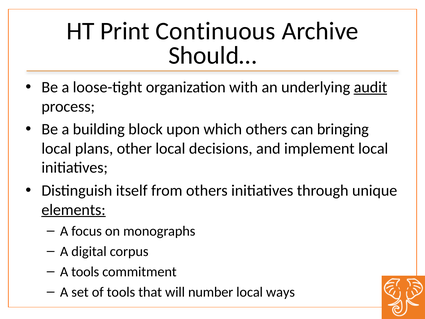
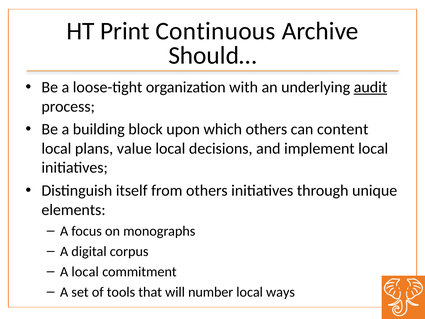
bringing: bringing -> content
other: other -> value
elements underline: present -> none
A tools: tools -> local
